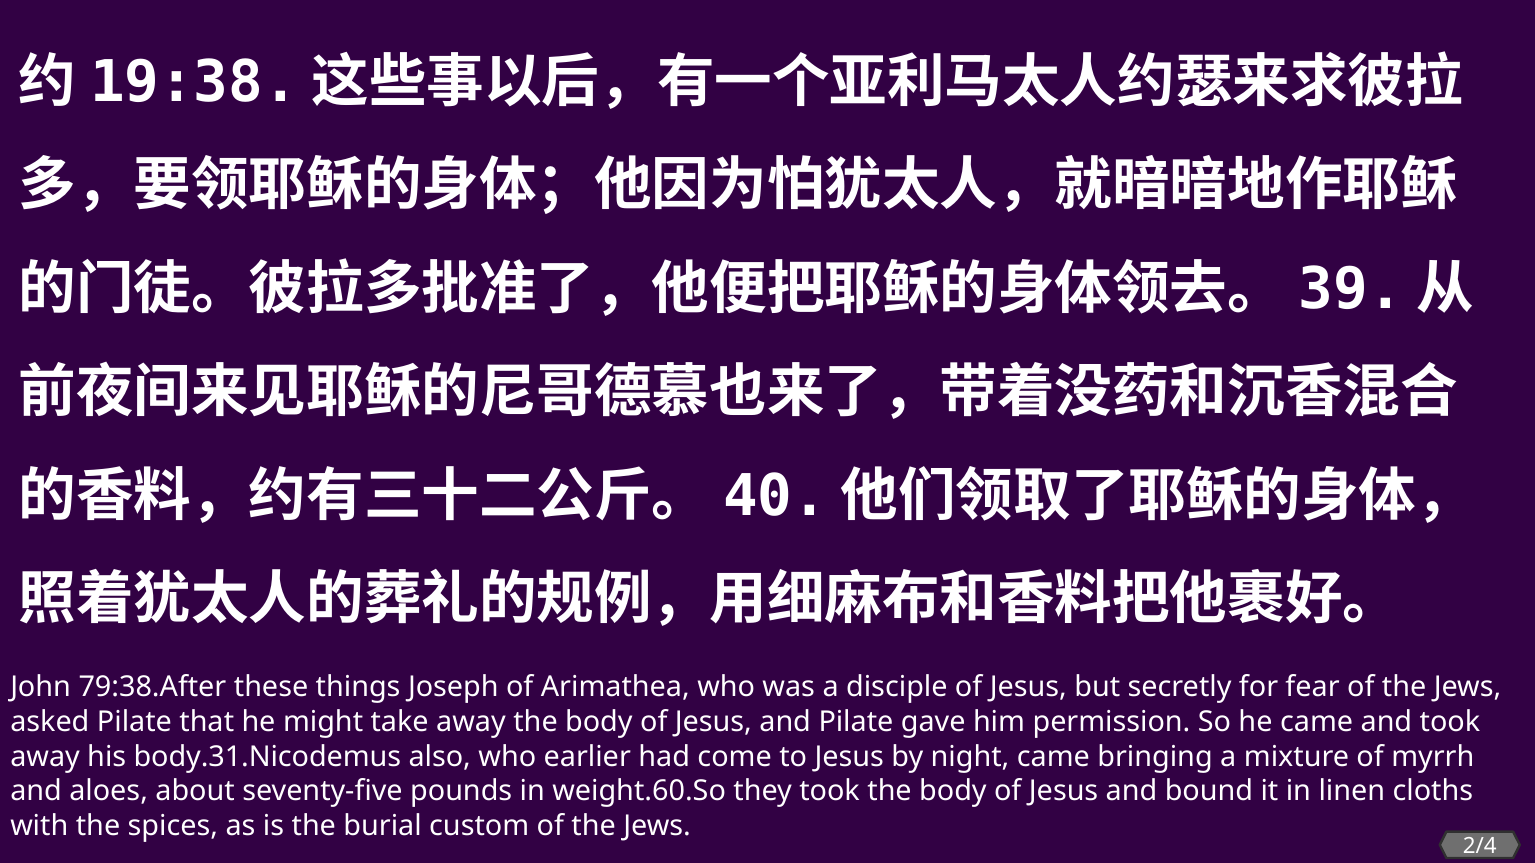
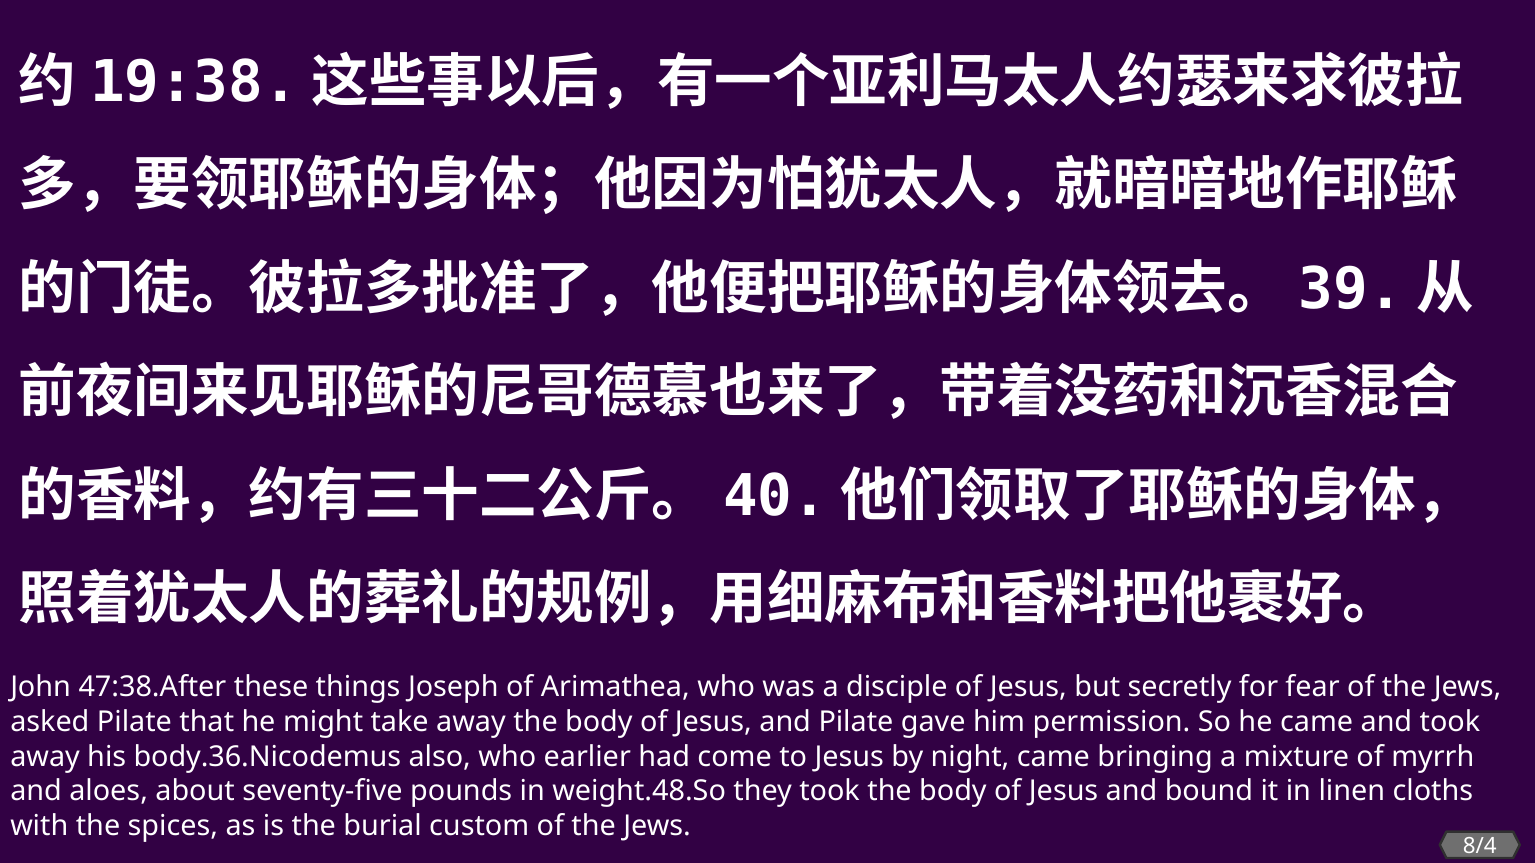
79:38.After: 79:38.After -> 47:38.After
body.31.Nicodemus: body.31.Nicodemus -> body.36.Nicodemus
weight.60.So: weight.60.So -> weight.48.So
2/4: 2/4 -> 8/4
